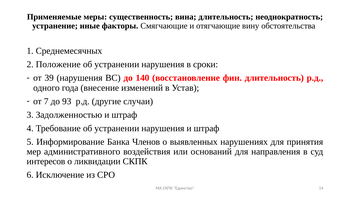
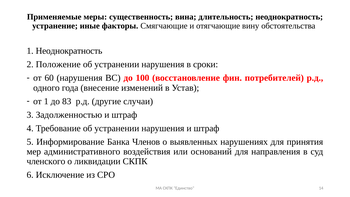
1 Среднемесячных: Среднемесячных -> Неоднократность
39: 39 -> 60
140: 140 -> 100
фин длительность: длительность -> потребителей
от 7: 7 -> 1
93: 93 -> 83
интересов: интересов -> членского
